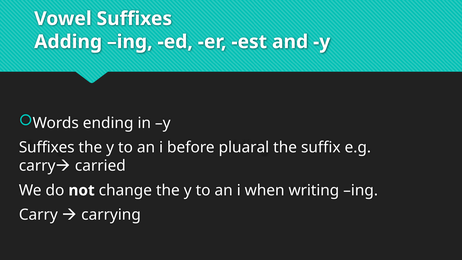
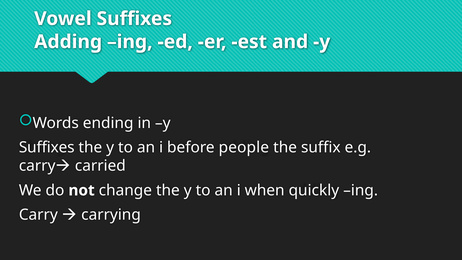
pluaral: pluaral -> people
writing: writing -> quickly
